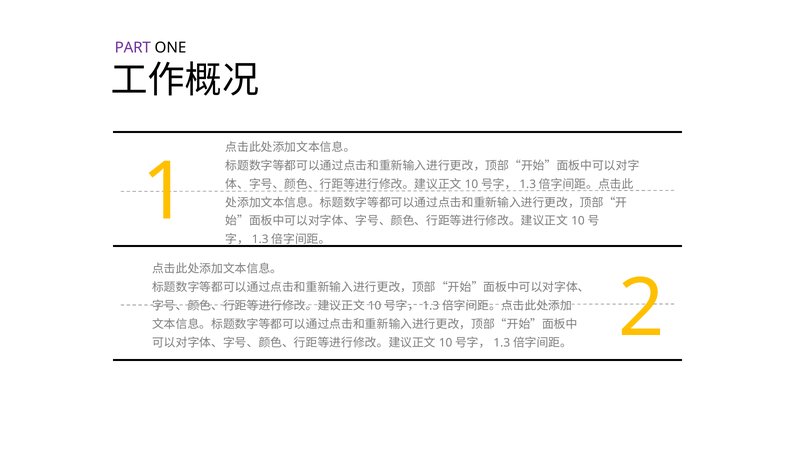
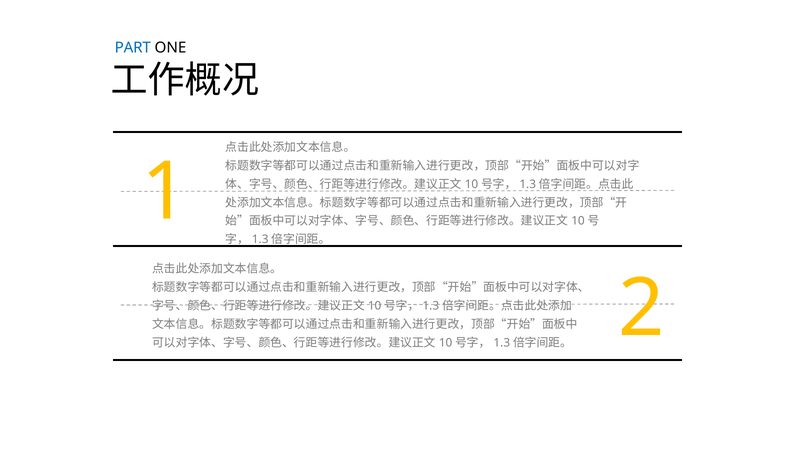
PART colour: purple -> blue
